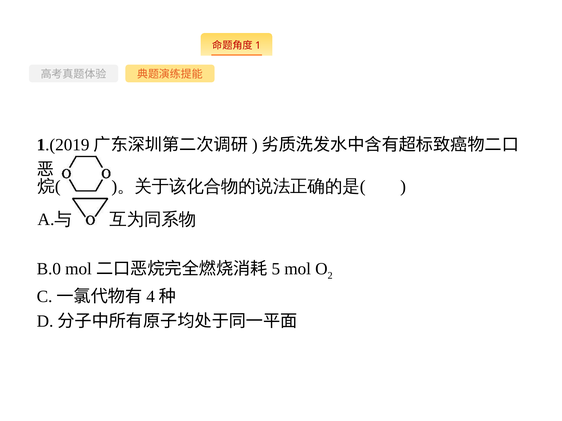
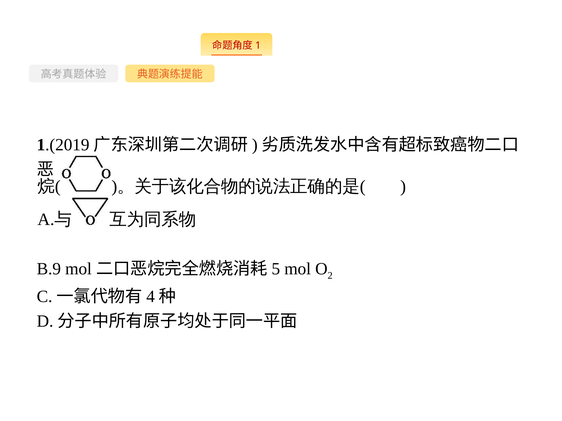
B.0: B.0 -> B.9
